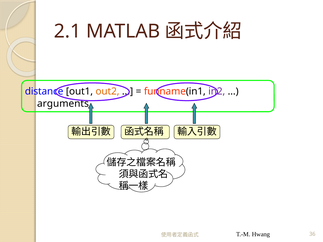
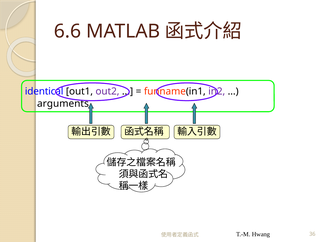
2.1: 2.1 -> 6.6
distance: distance -> identical
out2 colour: orange -> purple
